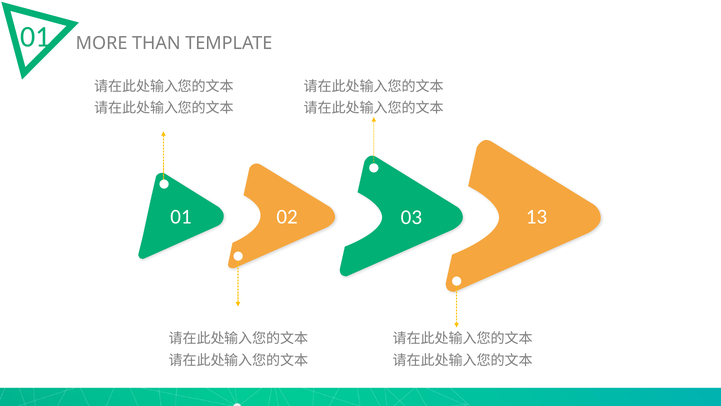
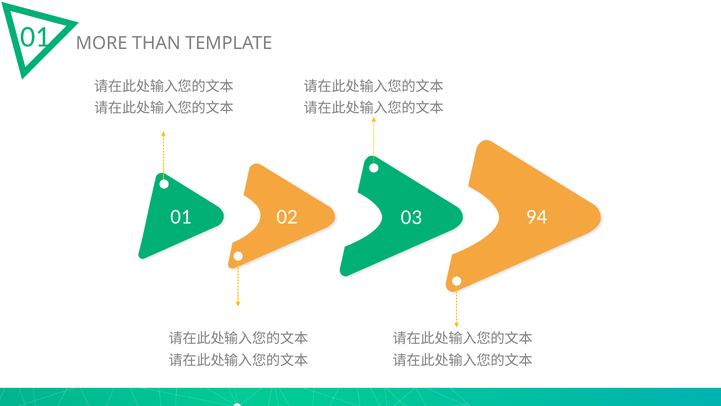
13: 13 -> 94
